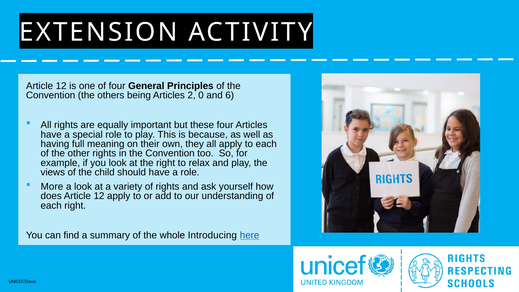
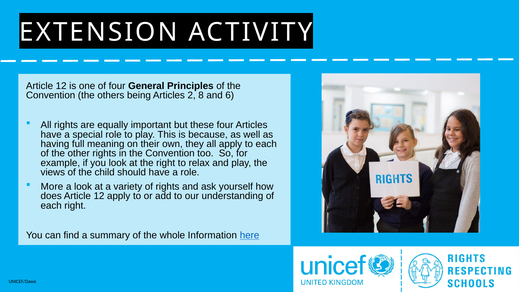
0: 0 -> 8
Introducing: Introducing -> Information
